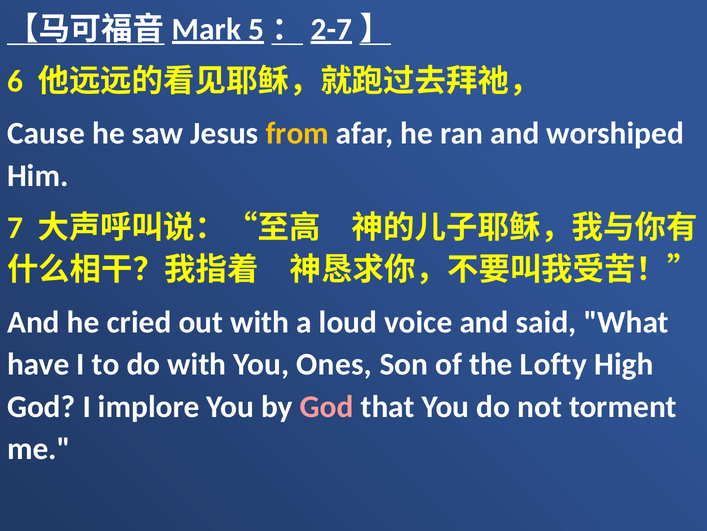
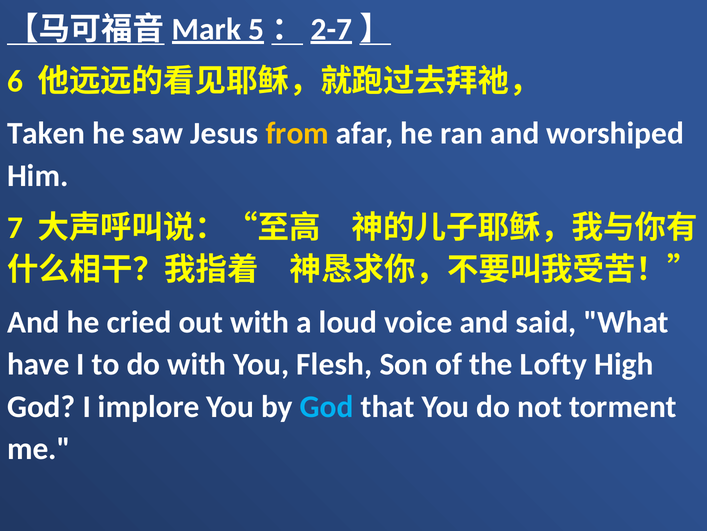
Cause: Cause -> Taken
Ones: Ones -> Flesh
God at (327, 406) colour: pink -> light blue
